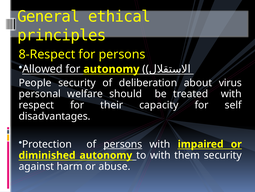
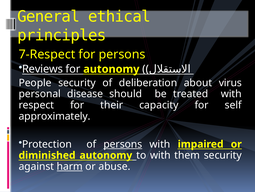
8-Respect: 8-Respect -> 7-Respect
Allowed: Allowed -> Reviews
welfare: welfare -> disease
disadvantages: disadvantages -> approximately
harm underline: none -> present
